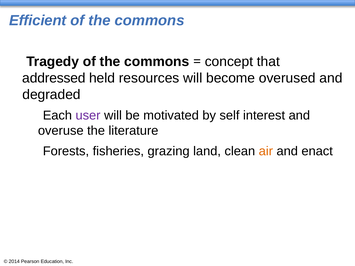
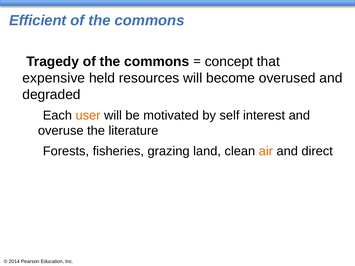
addressed: addressed -> expensive
user colour: purple -> orange
enact: enact -> direct
